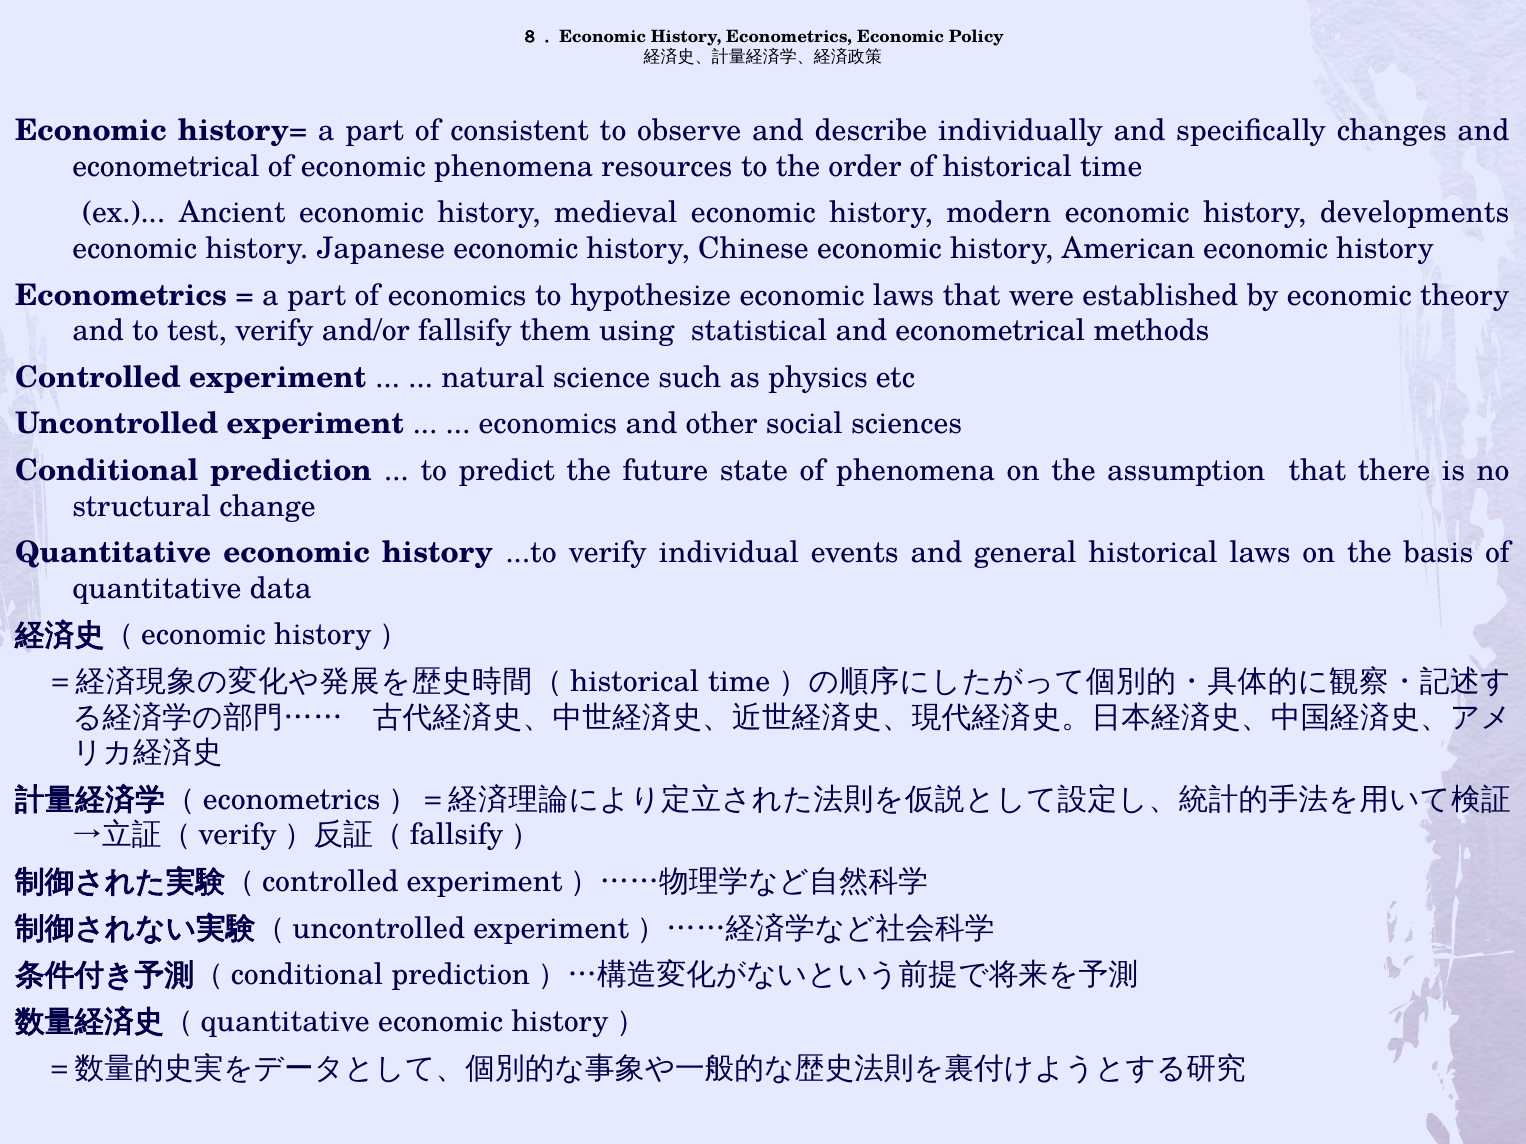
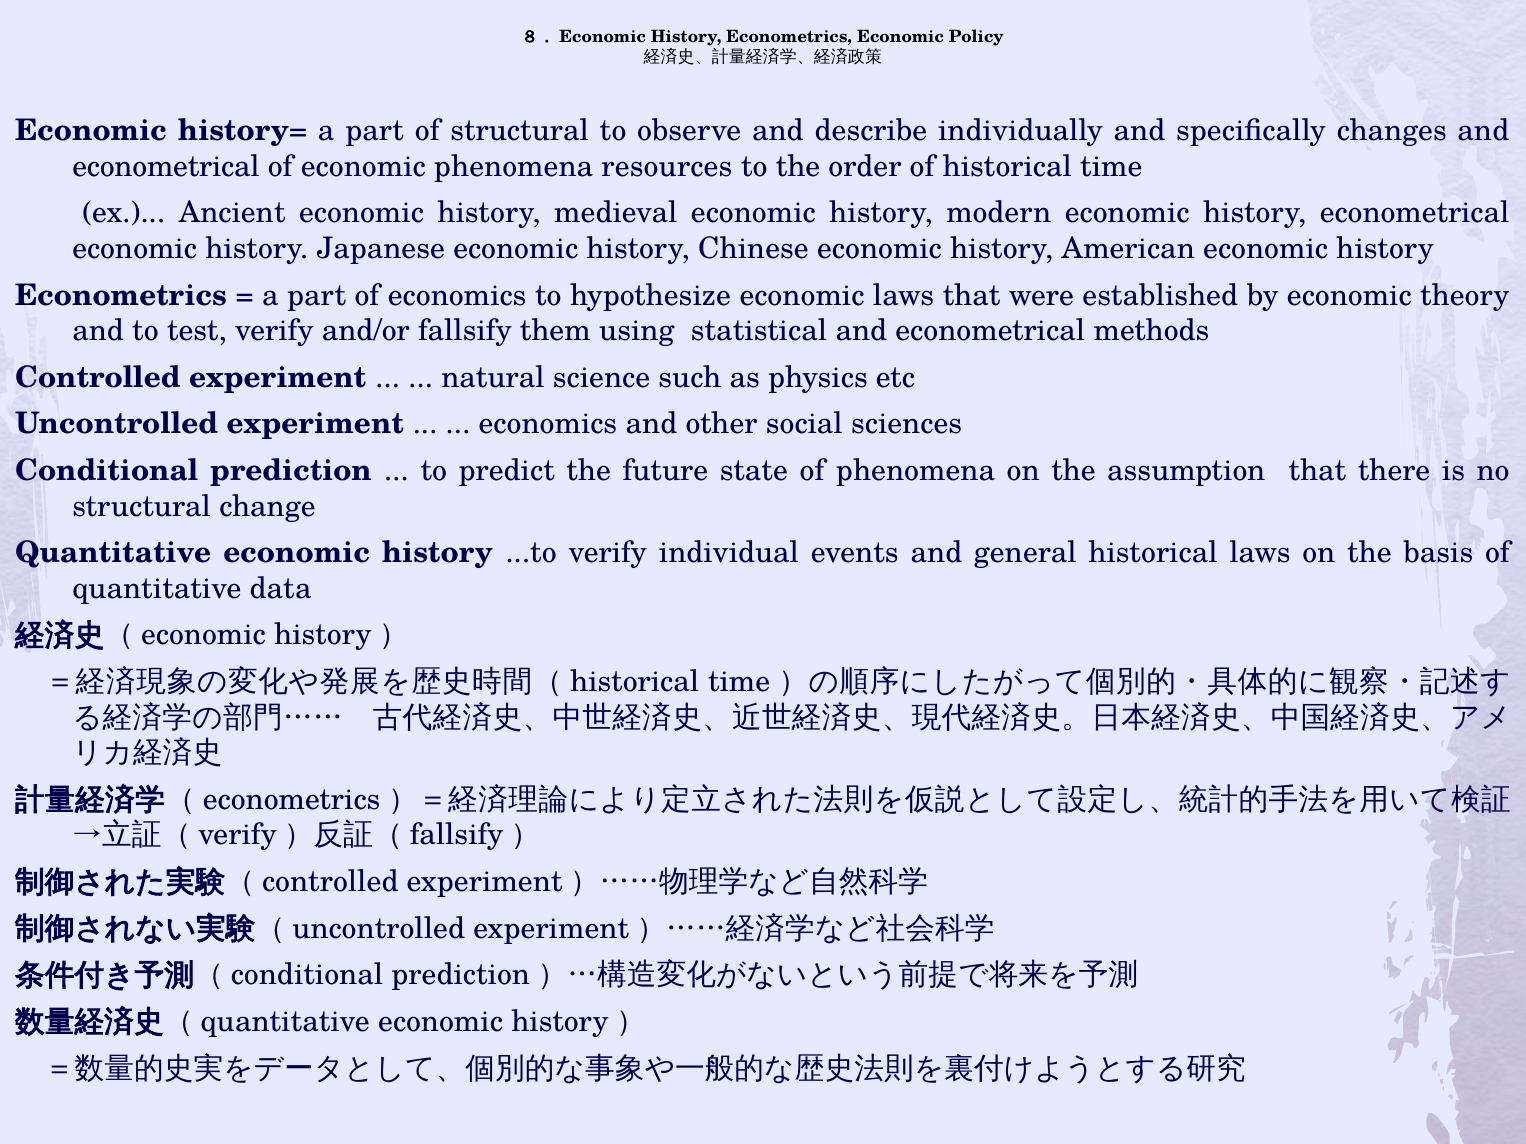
of consistent: consistent -> structural
history developments: developments -> econometrical
